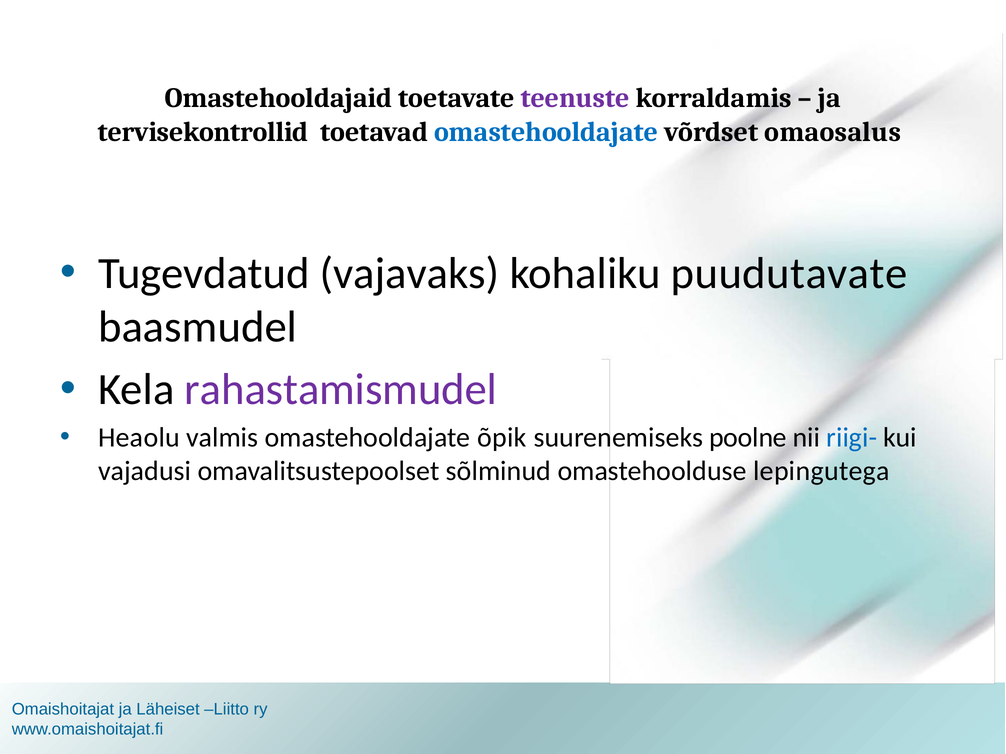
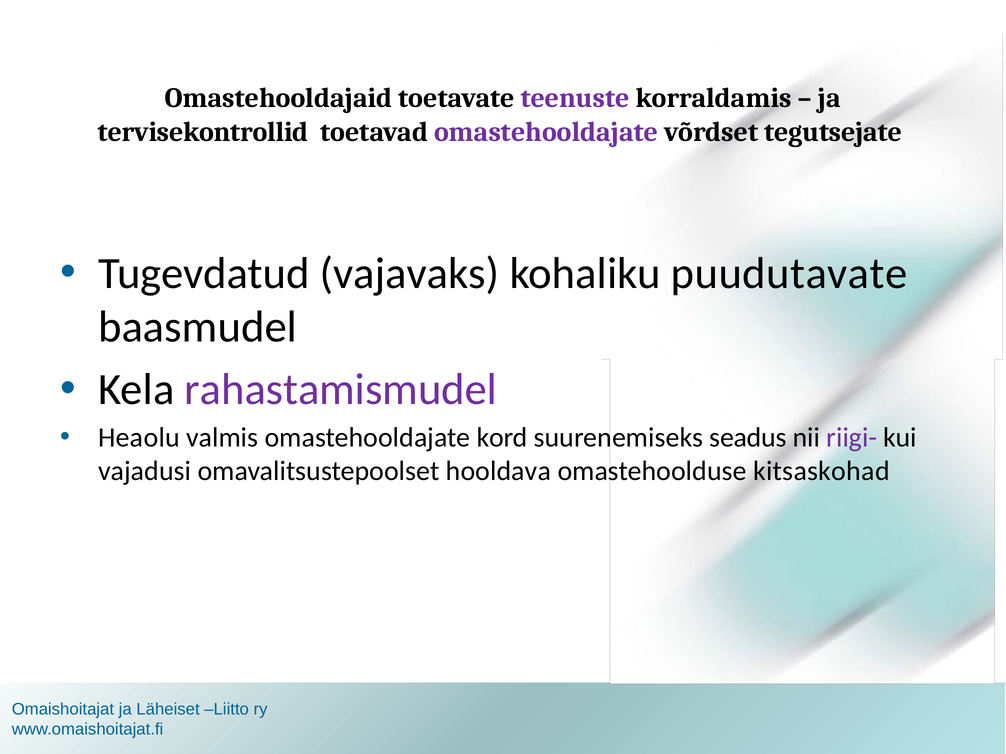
omastehooldajate at (546, 132) colour: blue -> purple
omaosalus: omaosalus -> tegutsejate
õpik: õpik -> kord
poolne: poolne -> seadus
riigi- colour: blue -> purple
sõlminud: sõlminud -> hooldava
lepingutega: lepingutega -> kitsaskohad
